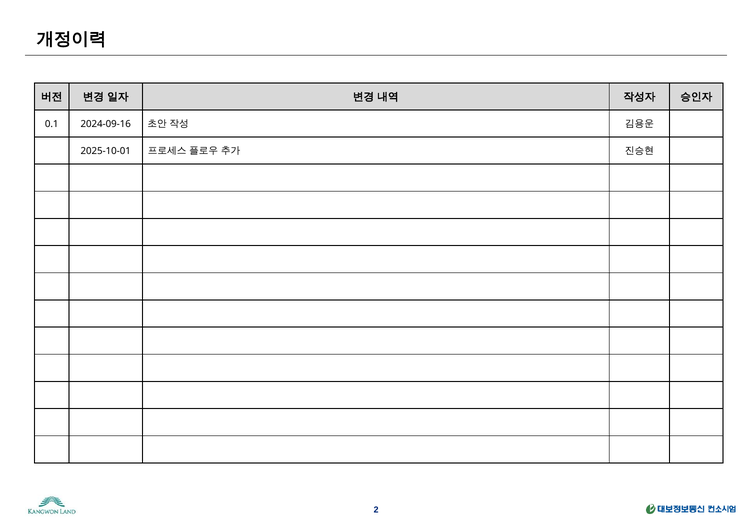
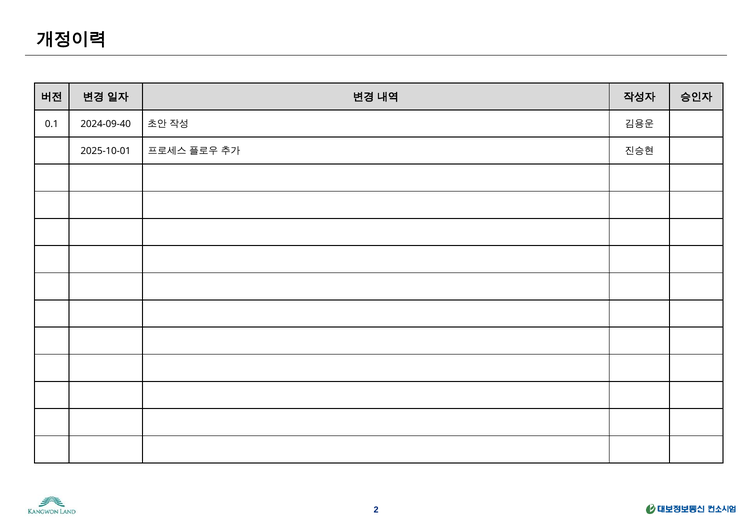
2024-09-16: 2024-09-16 -> 2024-09-40
